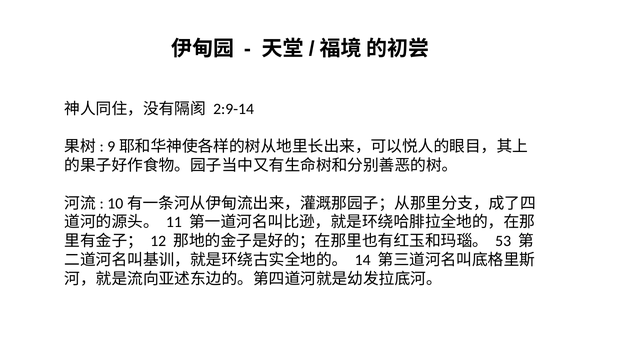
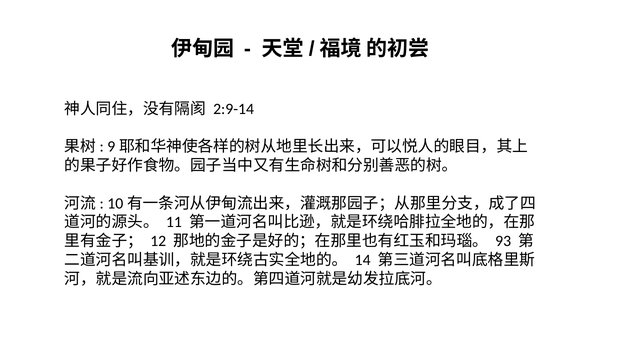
53: 53 -> 93
